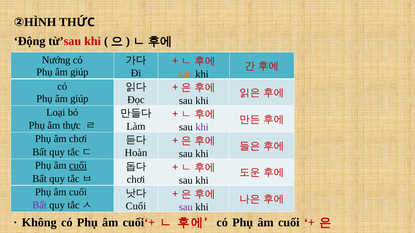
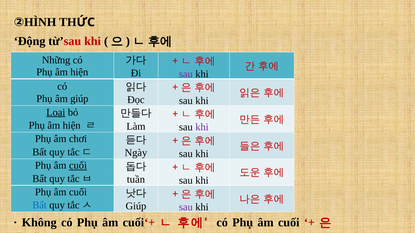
Nướng: Nướng -> Những
giúp at (79, 72): giúp -> hiện
sau at (186, 74) colour: orange -> purple
Loại underline: none -> present
thực at (72, 126): thực -> hiện
Hoàn: Hoàn -> Ngày
chơi at (136, 180): chơi -> tuần
Bất at (40, 206) colour: purple -> blue
Cuối at (136, 206): Cuối -> Giúp
